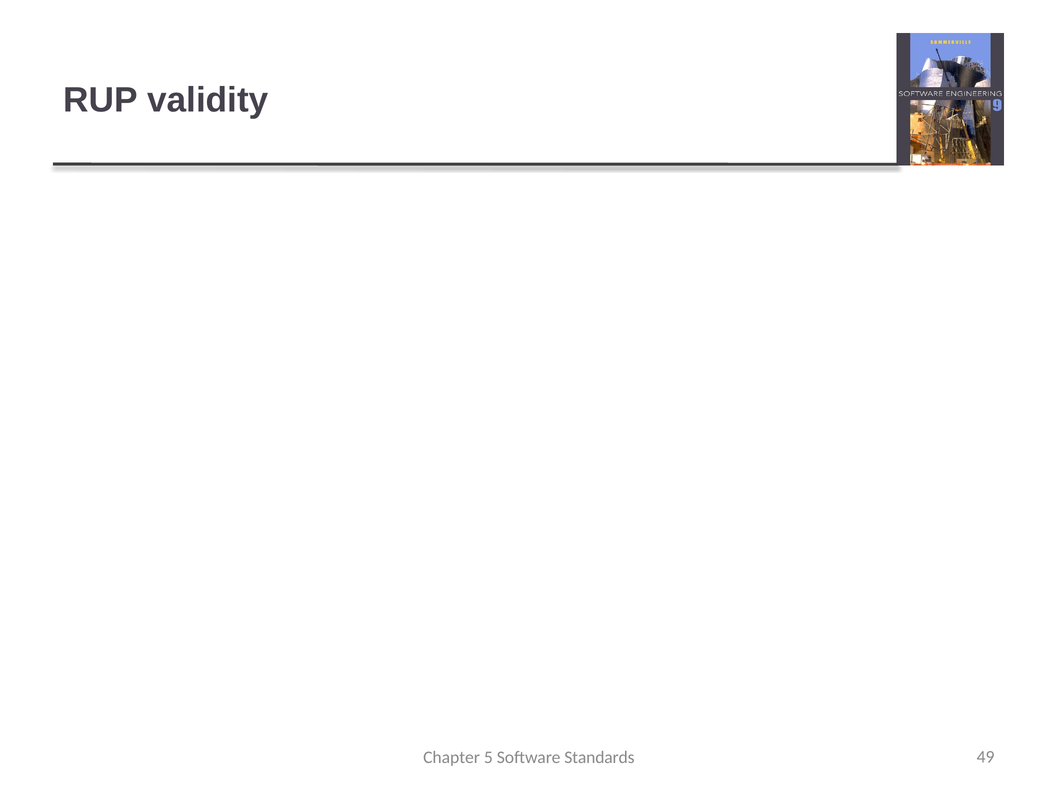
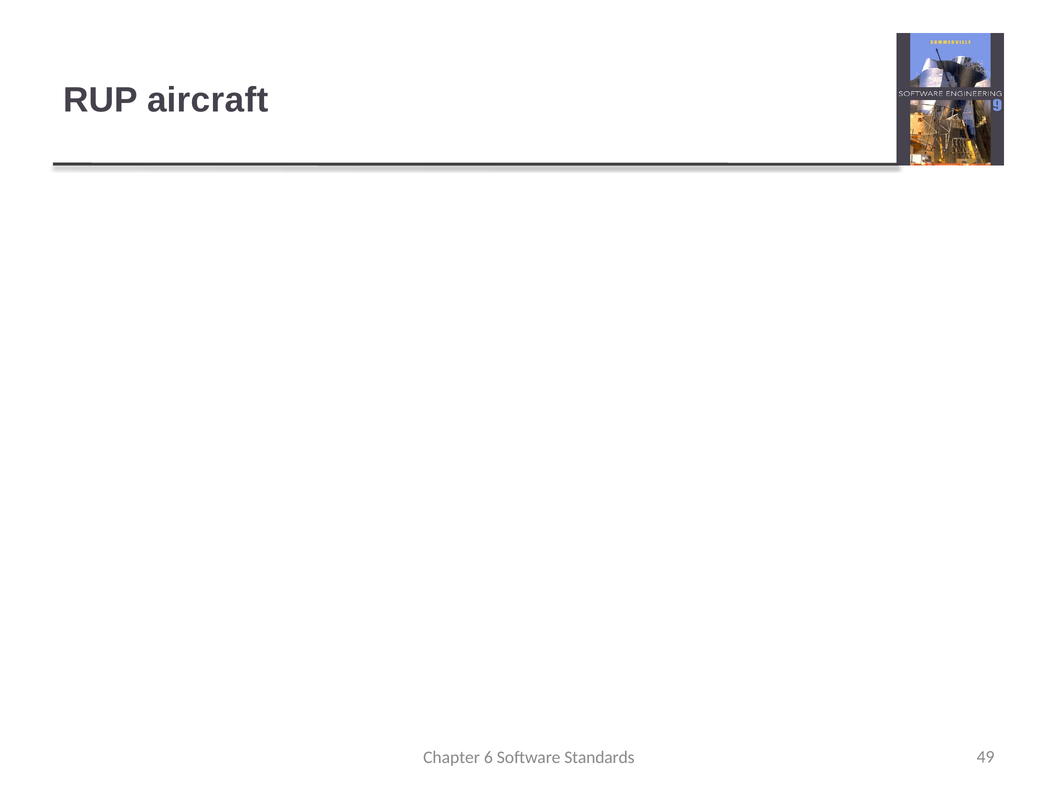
validity: validity -> aircraft
5: 5 -> 6
